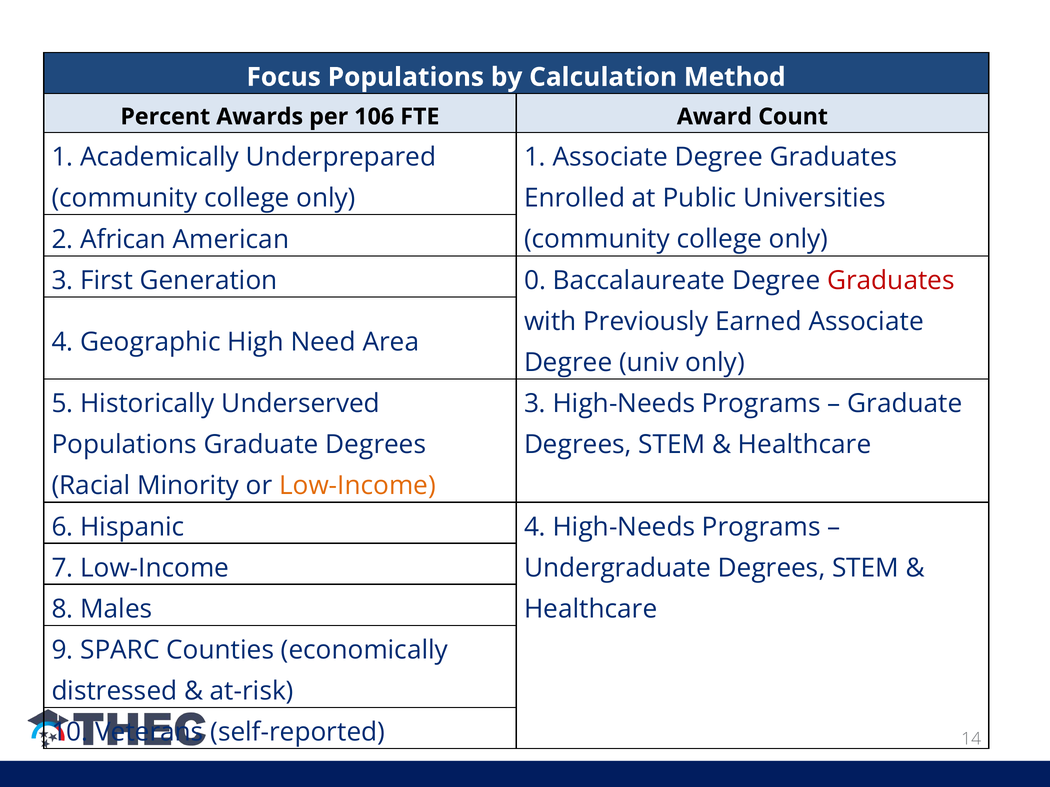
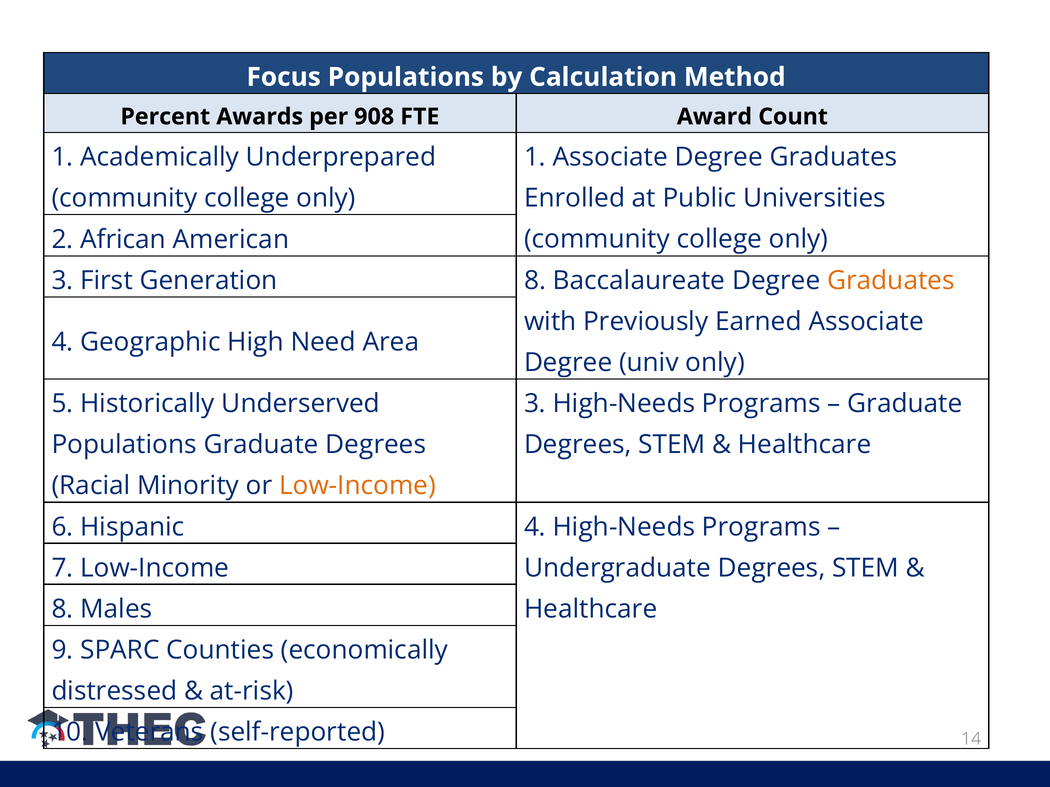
106: 106 -> 908
Generation 0: 0 -> 8
Graduates at (891, 281) colour: red -> orange
